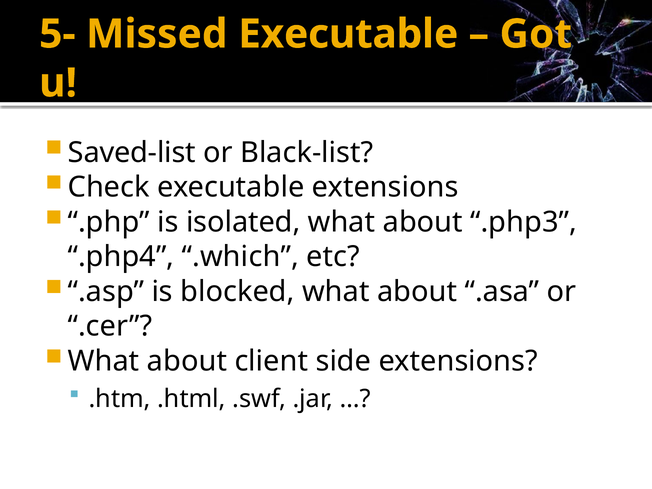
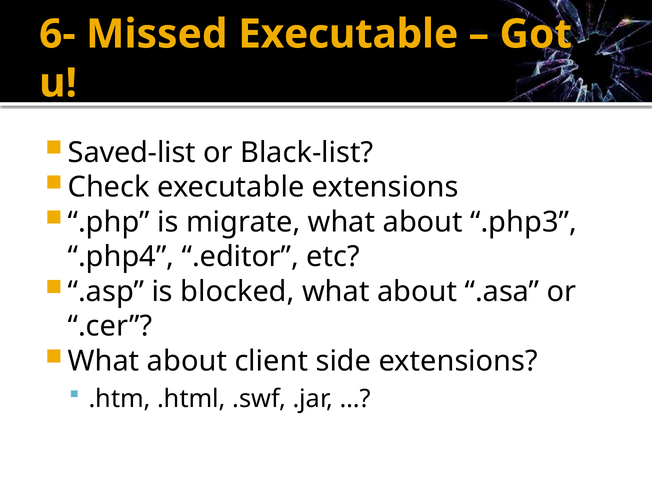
5-: 5- -> 6-
isolated: isolated -> migrate
.which: .which -> .editor
